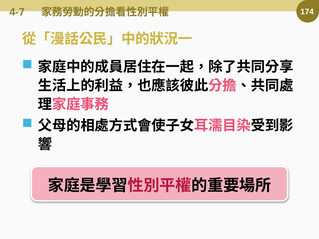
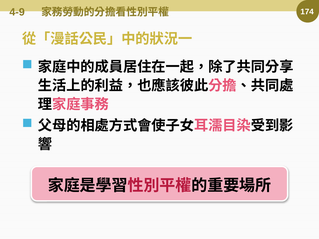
4-7: 4-7 -> 4-9
